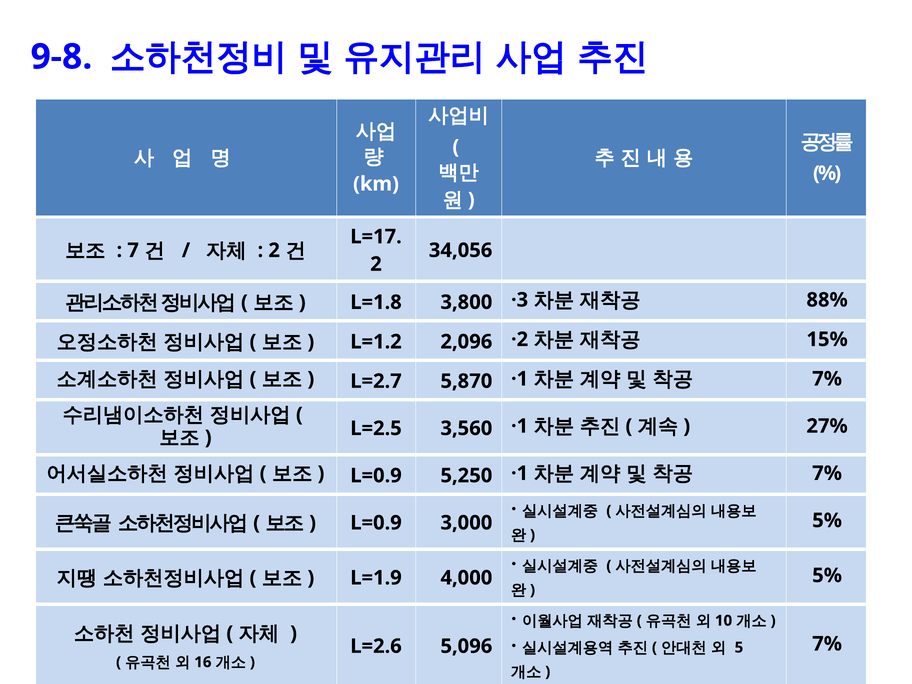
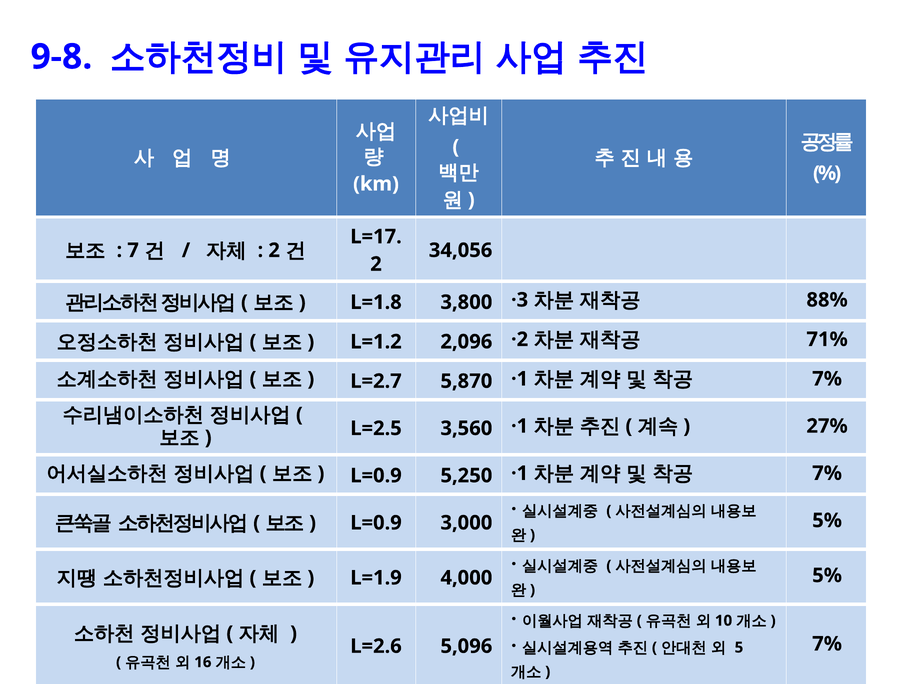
15%: 15% -> 71%
